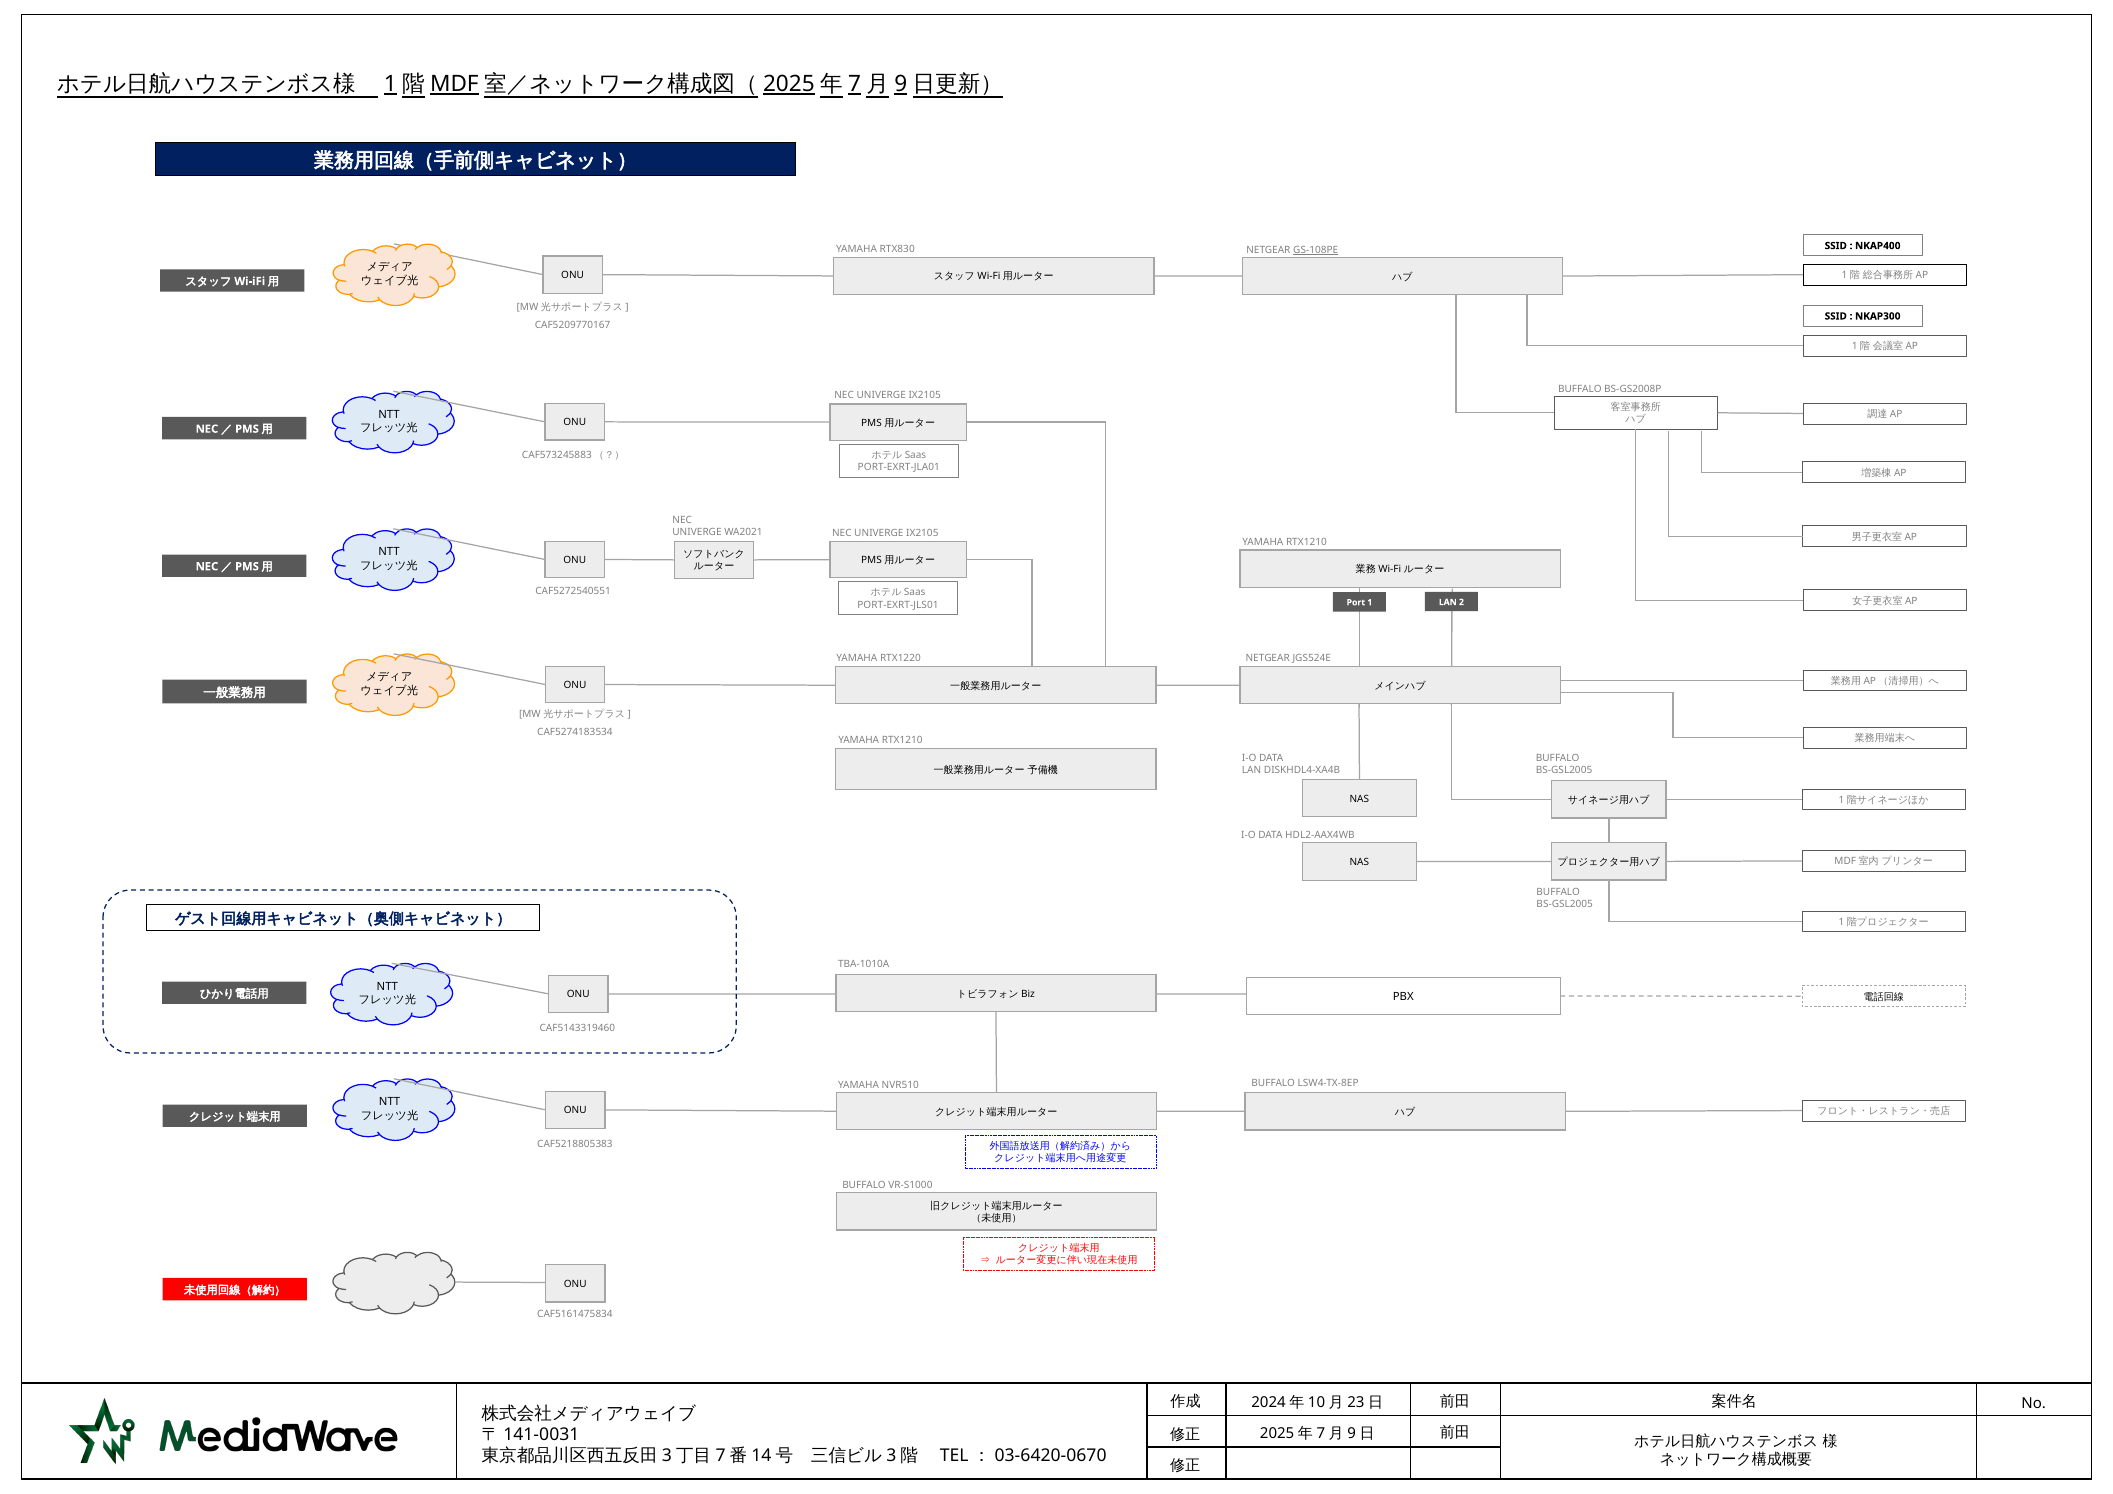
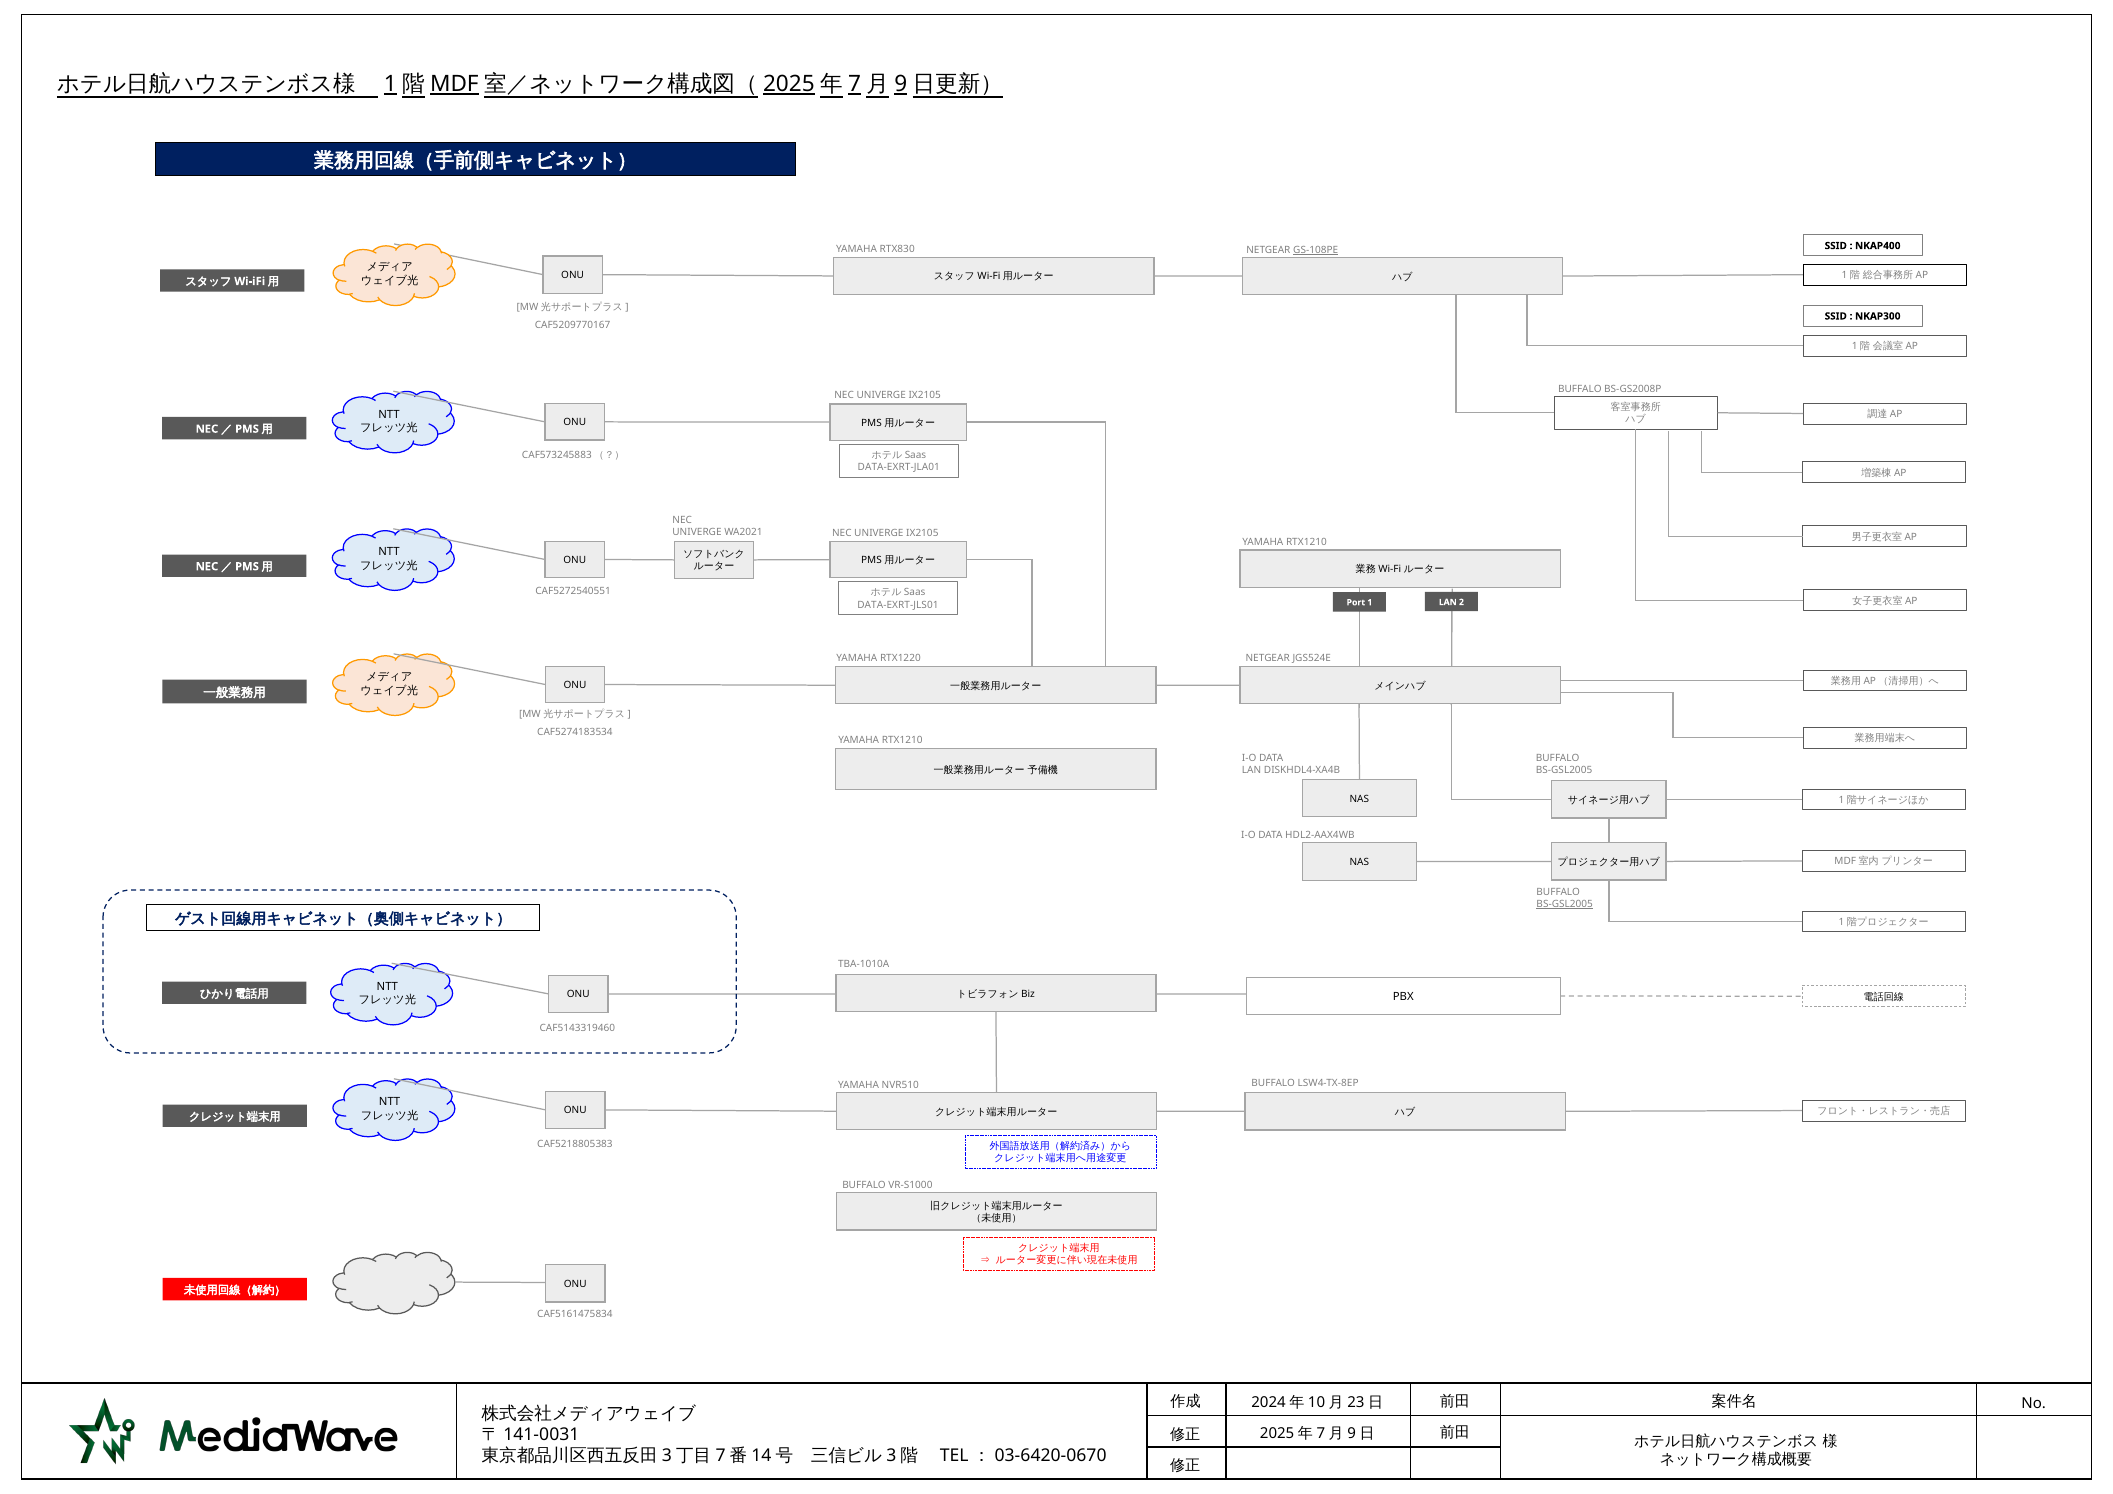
PORT-EXRT-JLA01: PORT-EXRT-JLA01 -> DATA-EXRT-JLA01
PORT-EXRT-JLS01: PORT-EXRT-JLS01 -> DATA-EXRT-JLS01
BS-GSL2005 at (1565, 904) underline: none -> present
